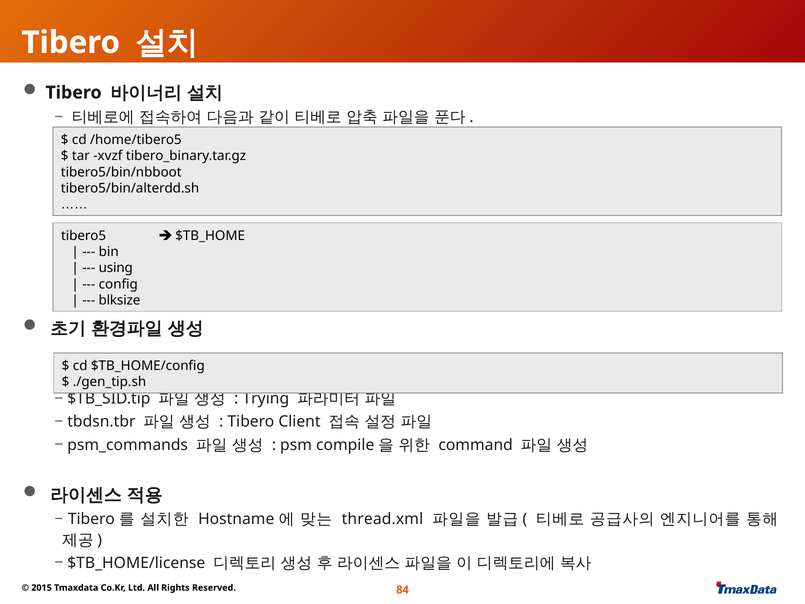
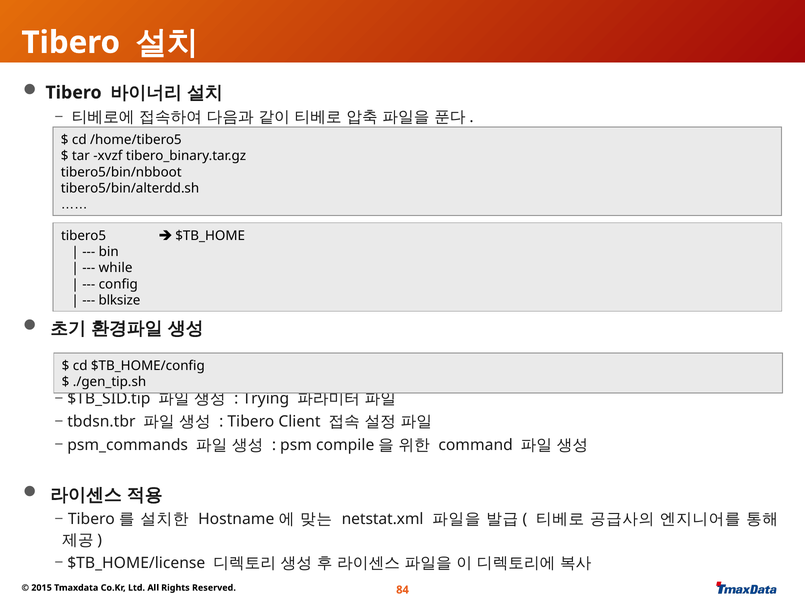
using: using -> while
thread.xml: thread.xml -> netstat.xml
